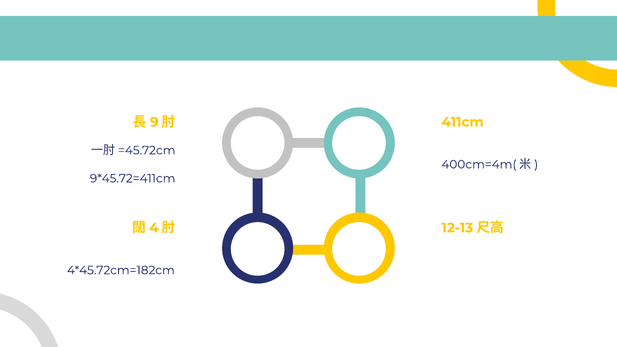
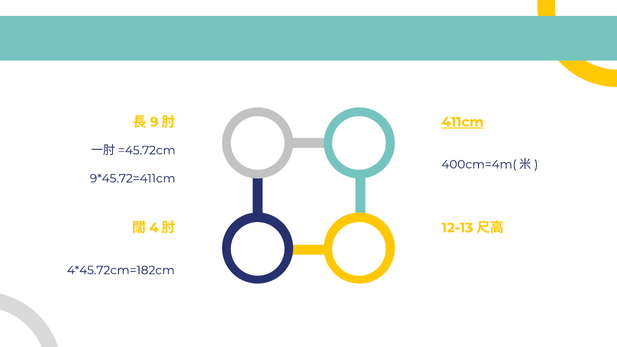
411cm underline: none -> present
